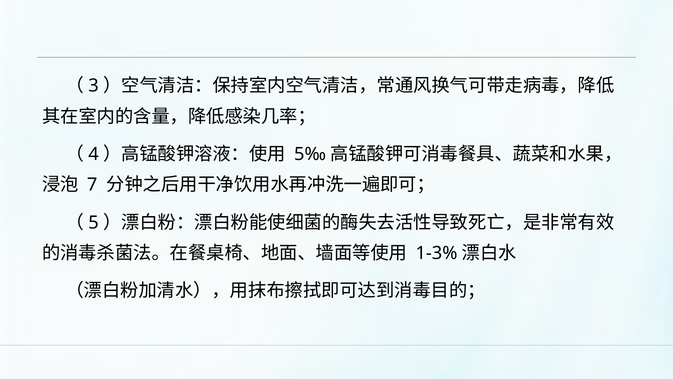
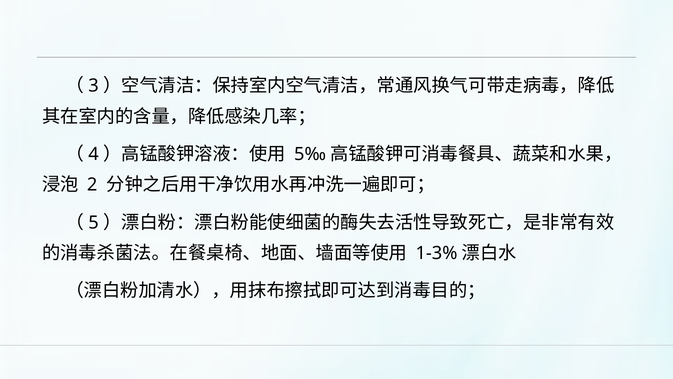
7: 7 -> 2
